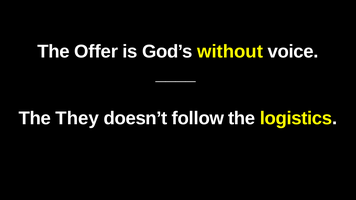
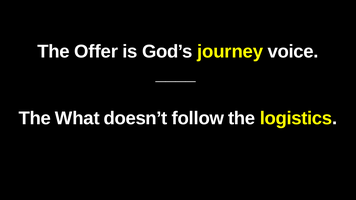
without: without -> journey
They: They -> What
